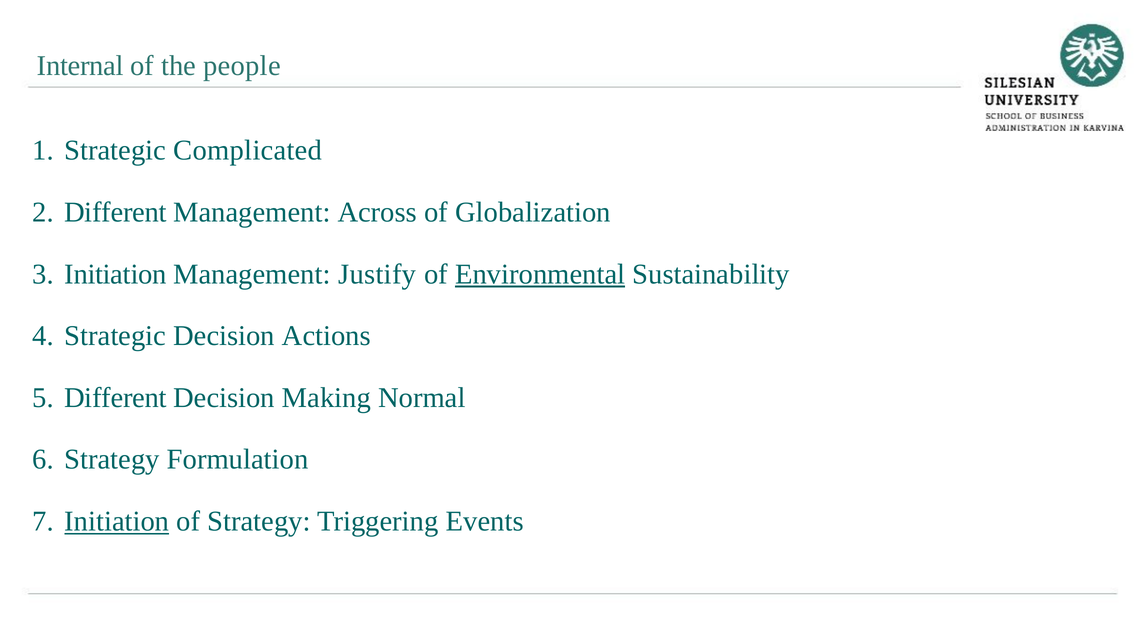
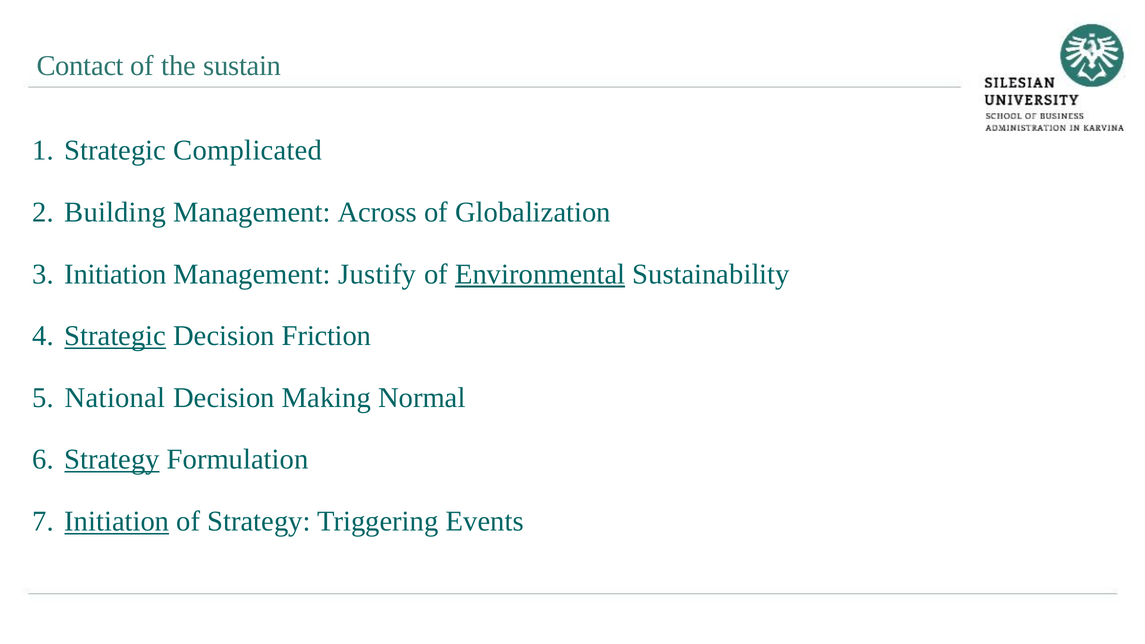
Internal: Internal -> Contact
people: people -> sustain
Different at (115, 212): Different -> Building
Strategic at (115, 336) underline: none -> present
Actions: Actions -> Friction
Different at (115, 398): Different -> National
Strategy at (112, 460) underline: none -> present
